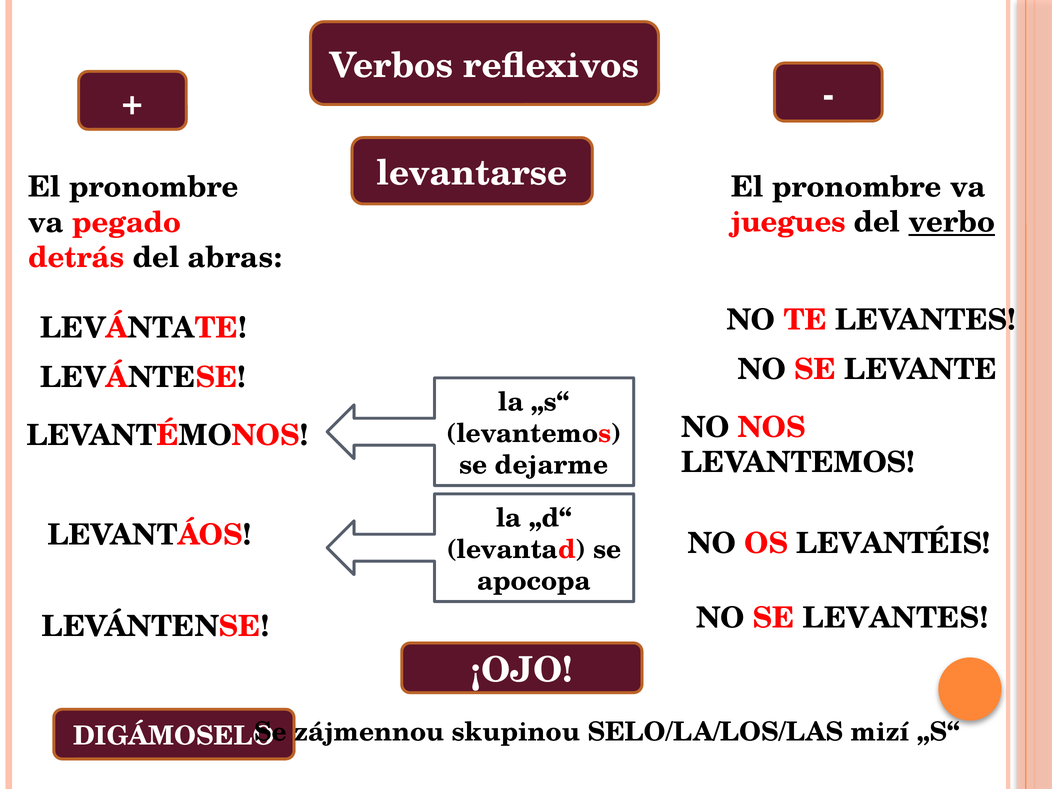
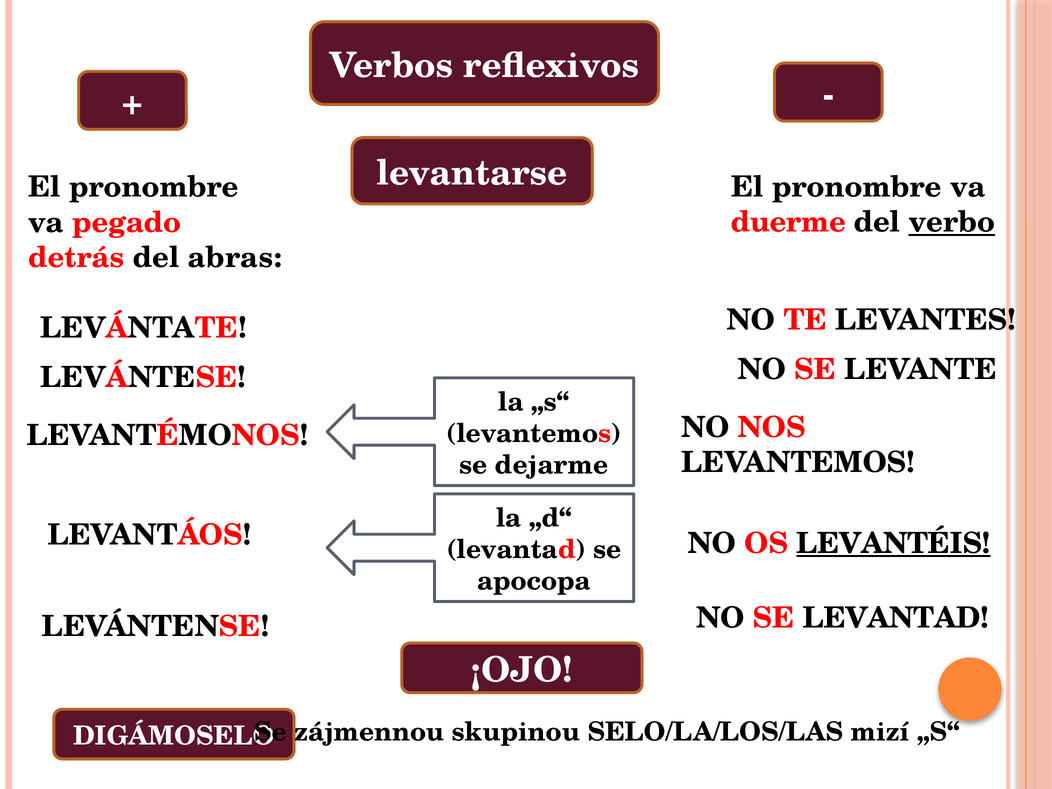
juegues: juegues -> duerme
LEVANTÉIS underline: none -> present
SE LEVANTES: LEVANTES -> LEVANTAD
